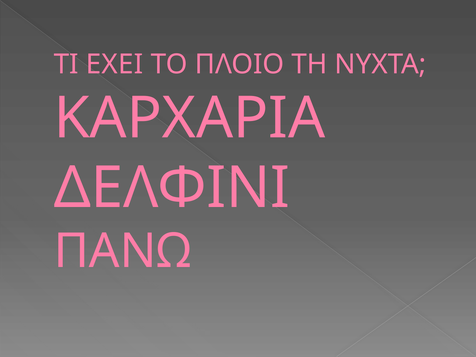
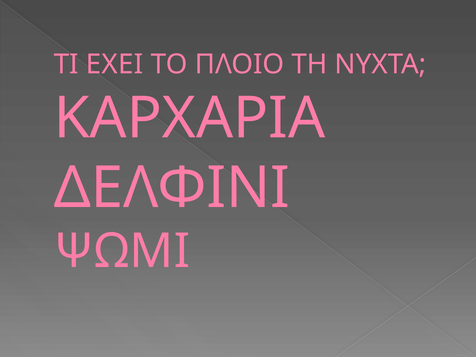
ΠΑΝΩ: ΠΑΝΩ -> ΨΩΜΙ
